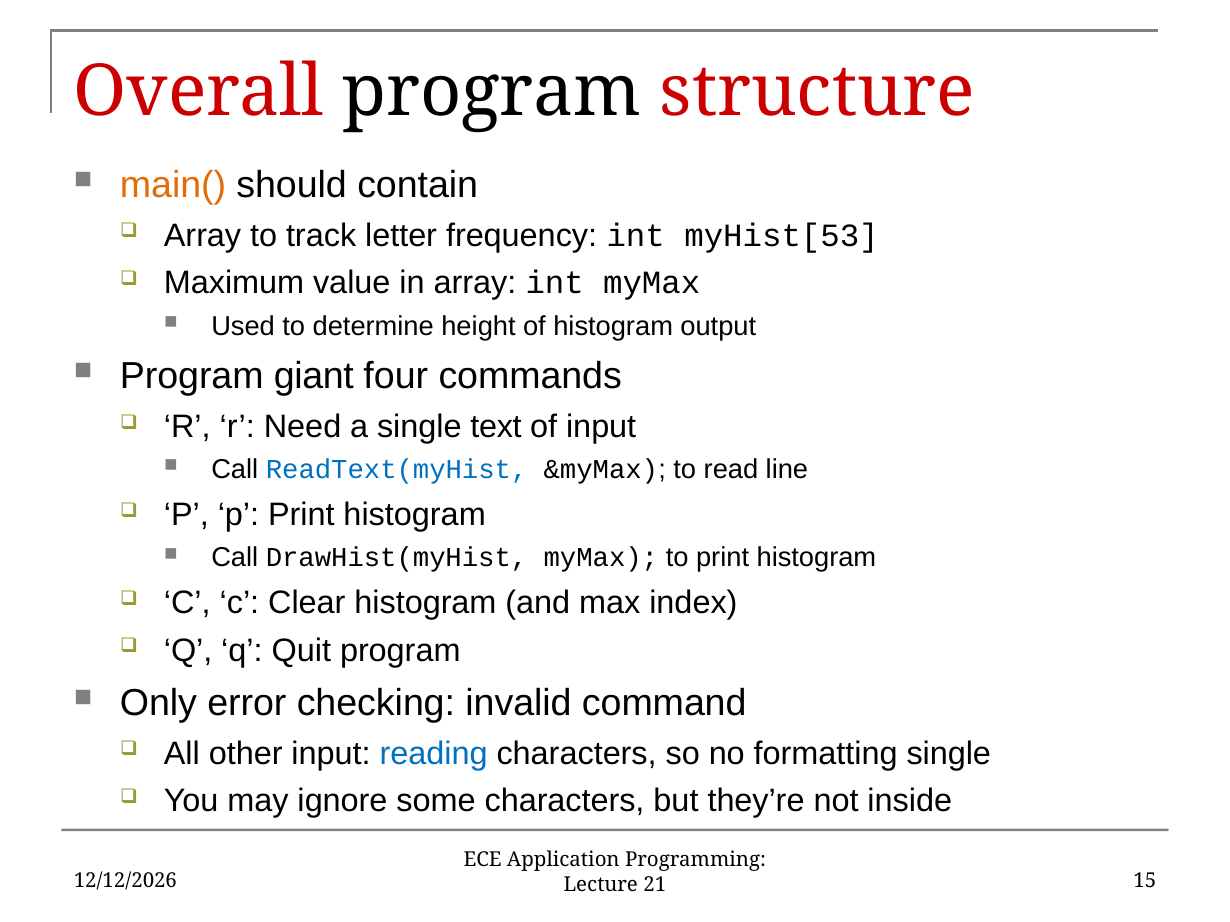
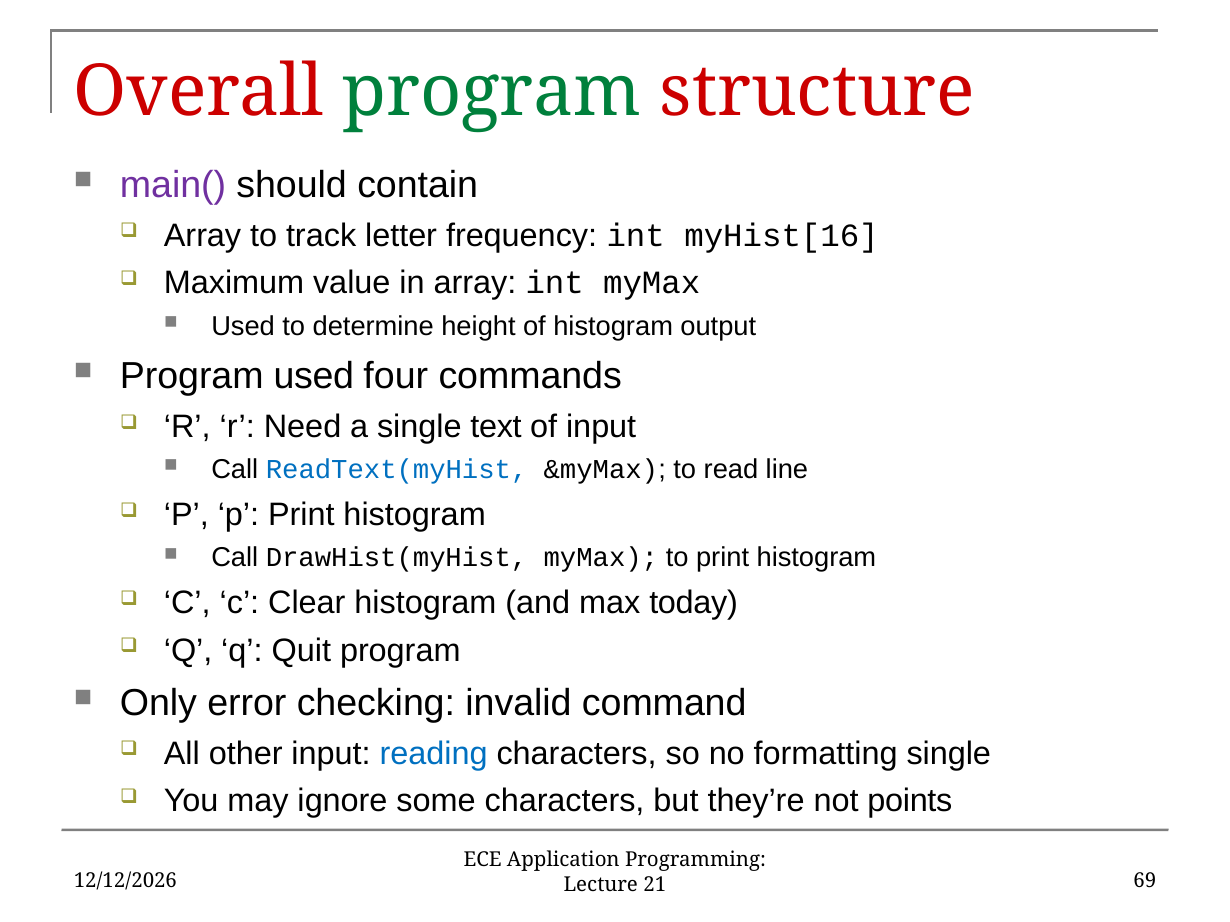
program at (492, 92) colour: black -> green
main( colour: orange -> purple
myHist[53: myHist[53 -> myHist[16
Program giant: giant -> used
index: index -> today
inside: inside -> points
15: 15 -> 69
